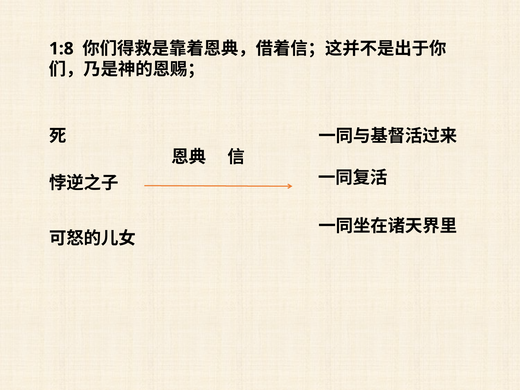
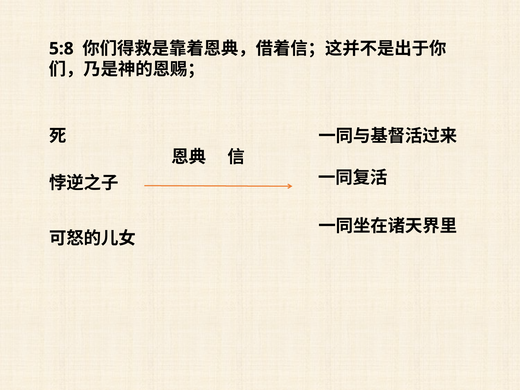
1:8: 1:8 -> 5:8
